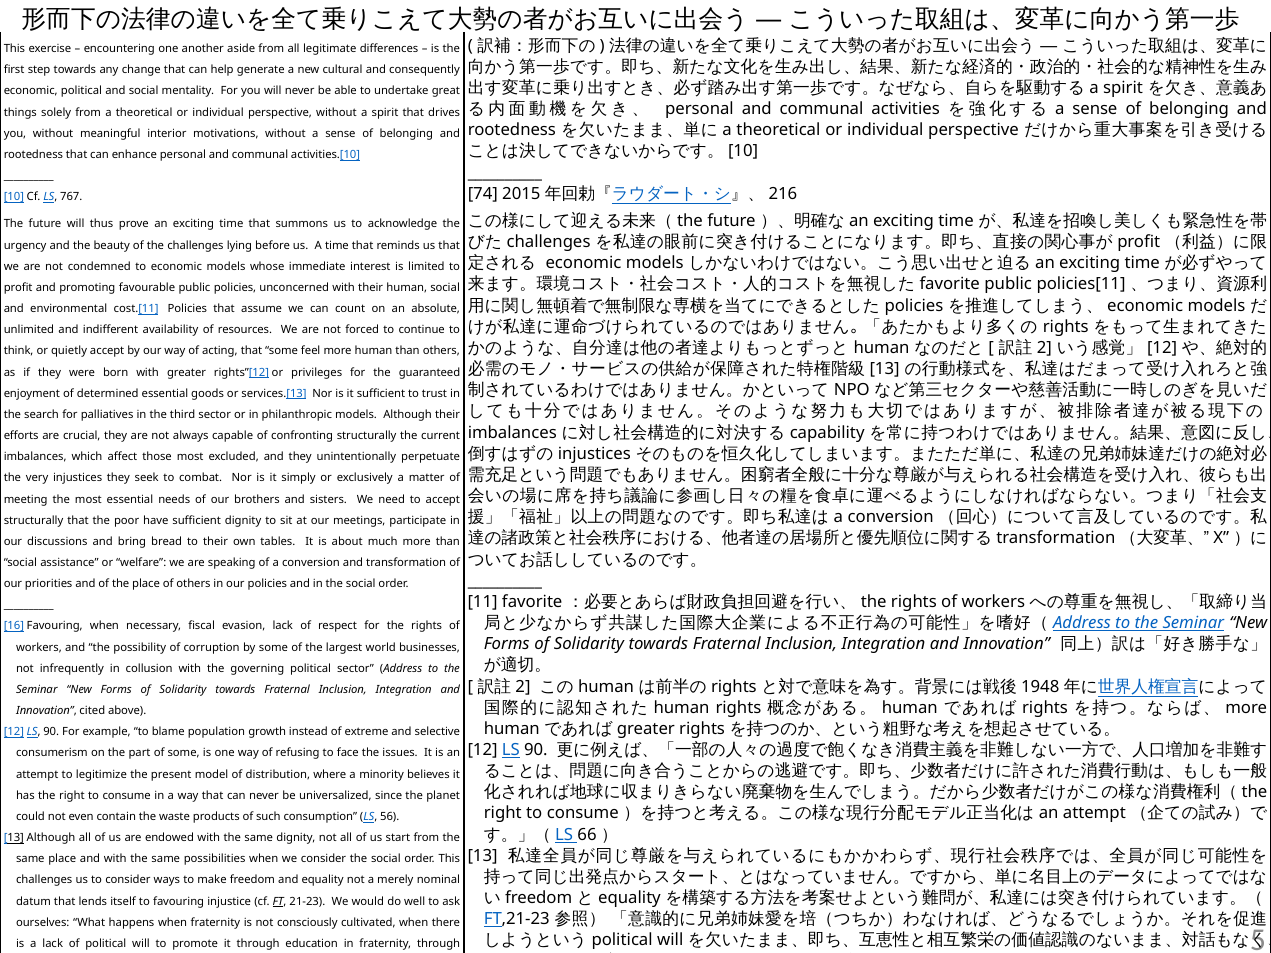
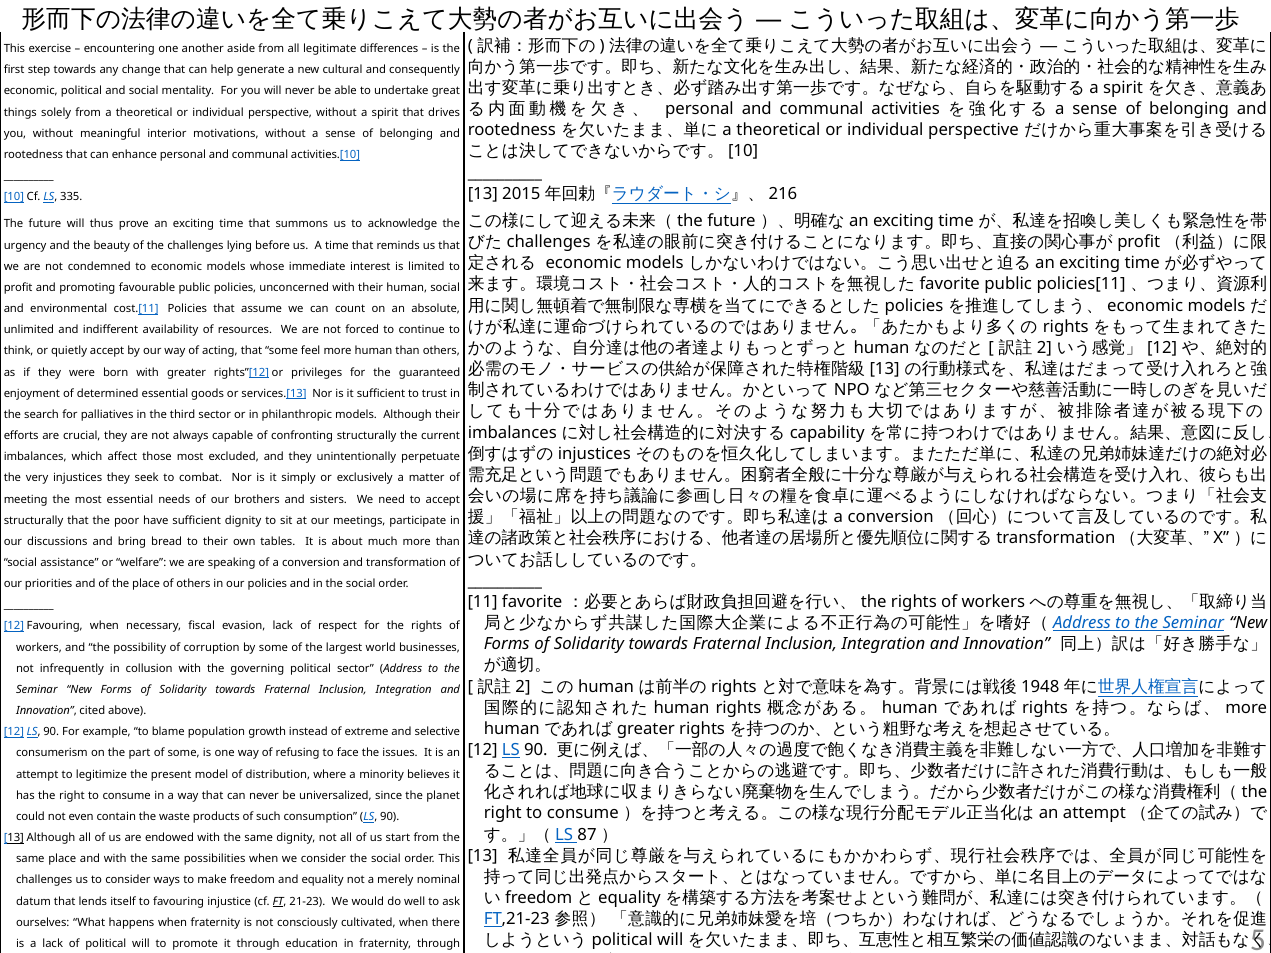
74 at (483, 194): 74 -> 13
767: 767 -> 335
16 at (14, 626): 16 -> 12
consumption LS 56: 56 -> 90
66: 66 -> 87
